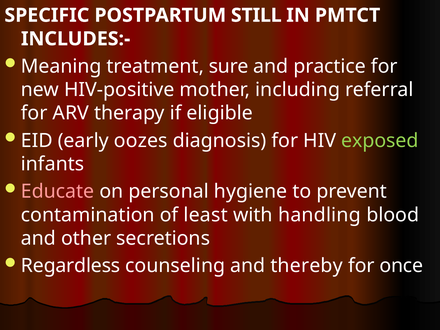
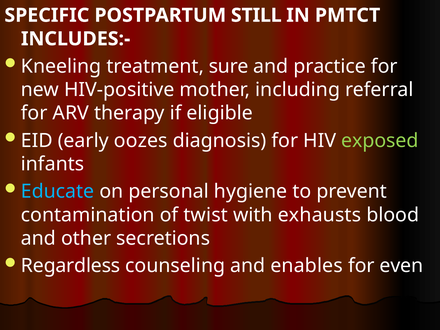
Meaning: Meaning -> Kneeling
Educate colour: pink -> light blue
least: least -> twist
handling: handling -> exhausts
thereby: thereby -> enables
once: once -> even
